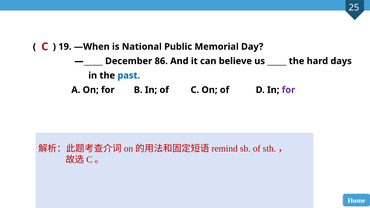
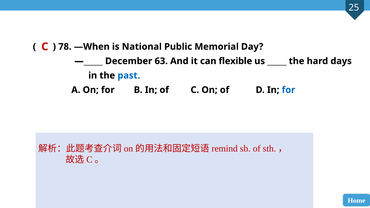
19: 19 -> 78
86: 86 -> 63
believe: believe -> flexible
for at (288, 90) colour: purple -> blue
